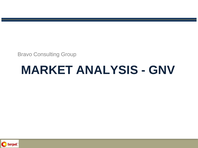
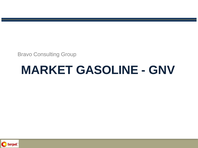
ANALYSIS: ANALYSIS -> GASOLINE
